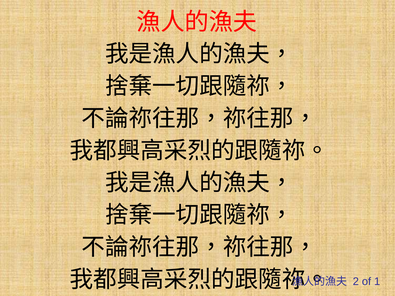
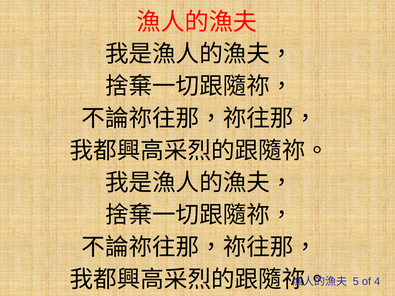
2: 2 -> 5
1: 1 -> 4
